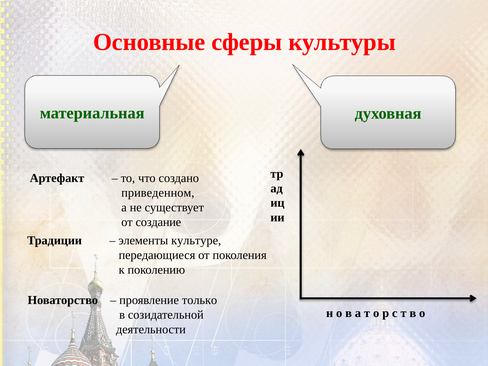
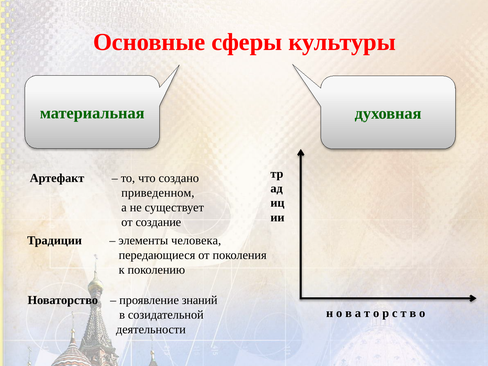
культуре: культуре -> человека
только: только -> знаний
